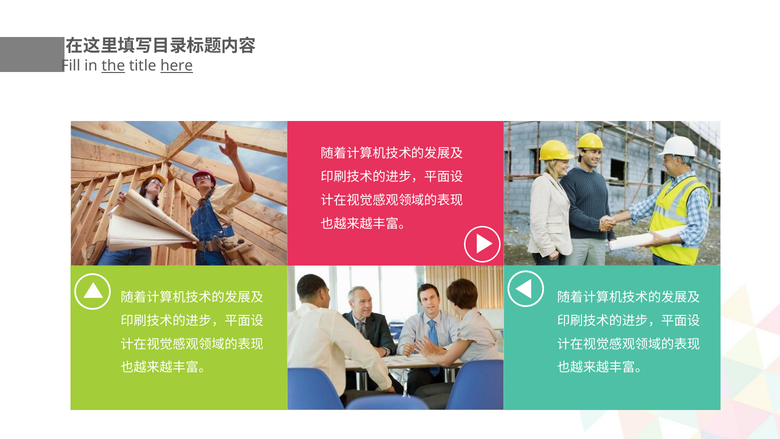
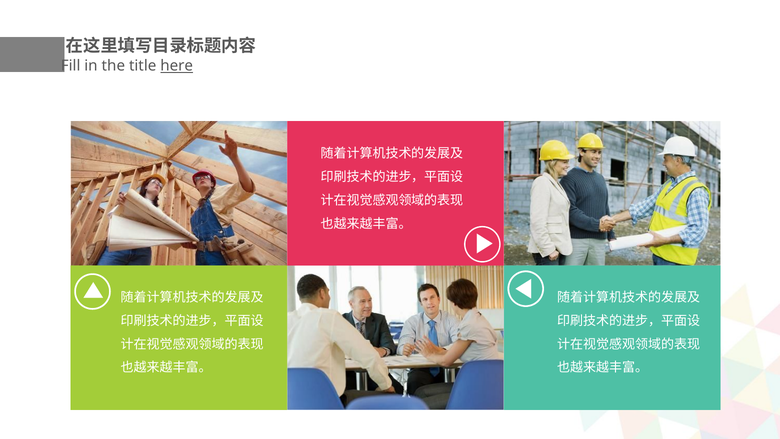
the underline: present -> none
